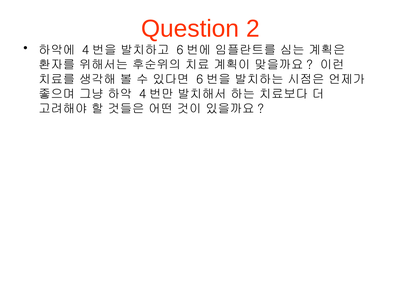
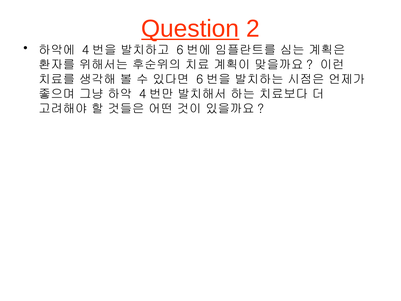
Question underline: none -> present
